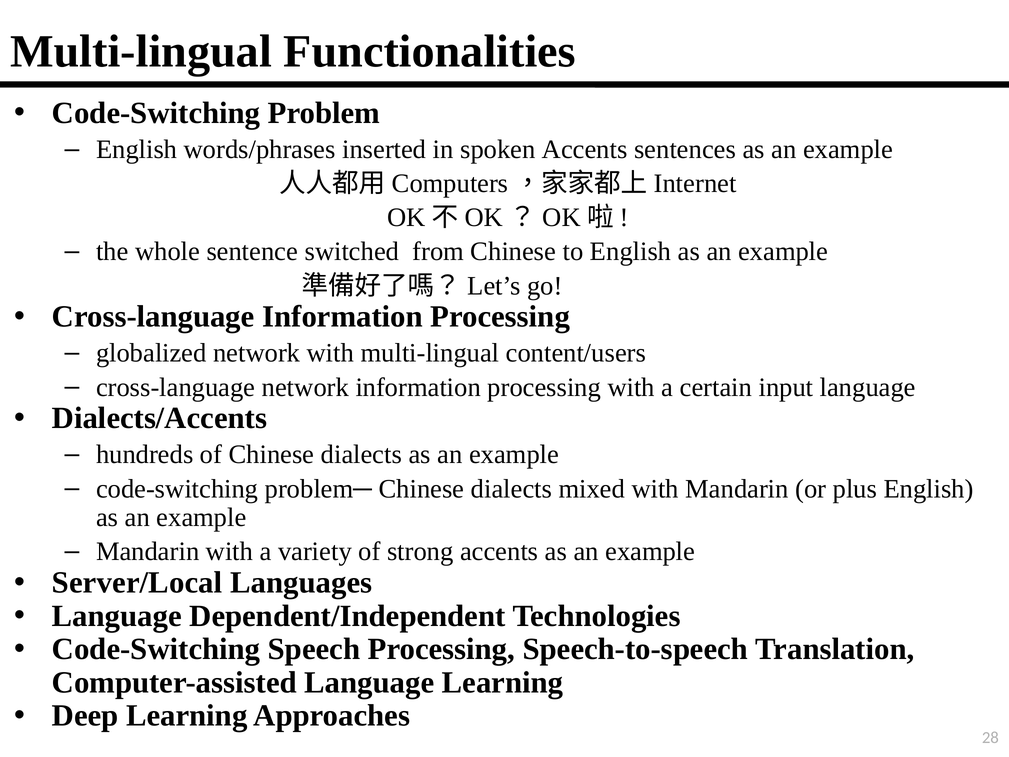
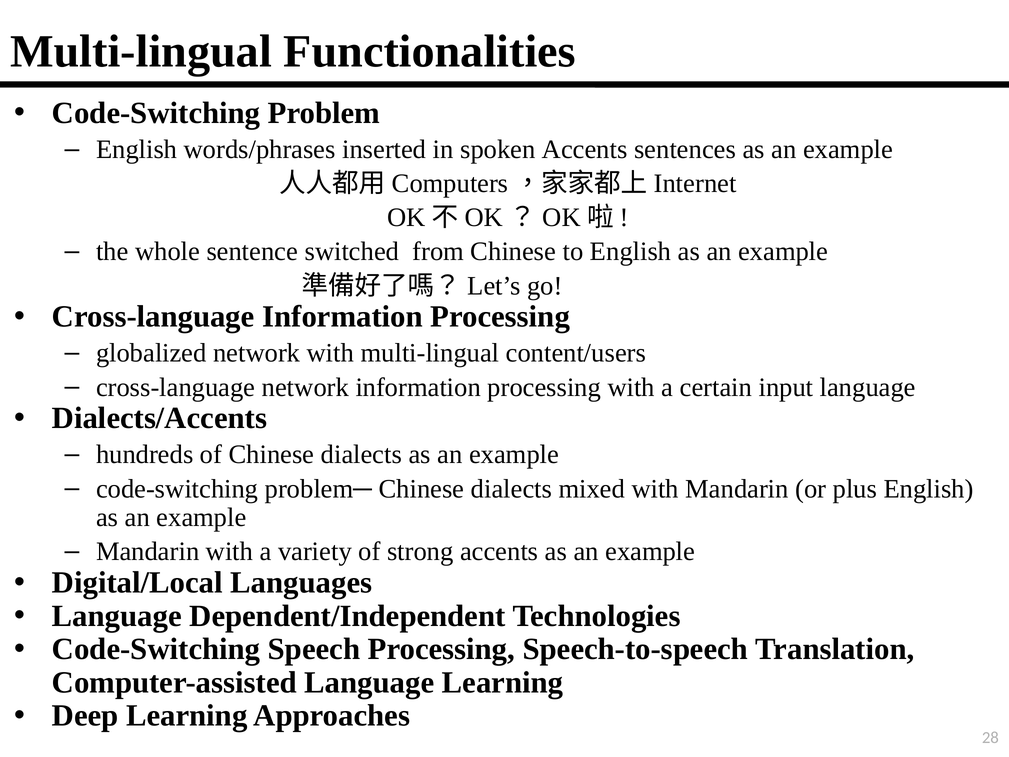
Server/Local: Server/Local -> Digital/Local
